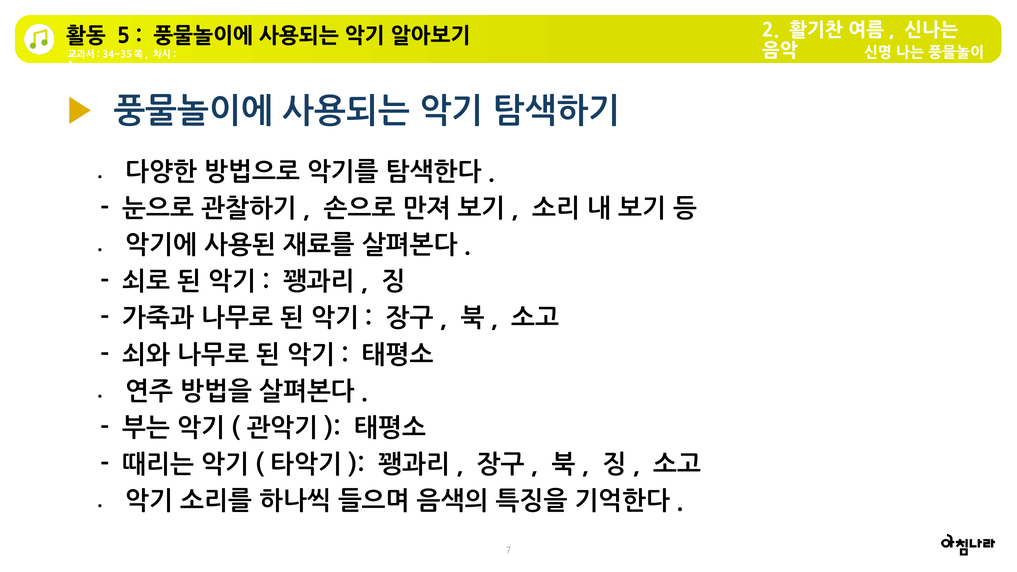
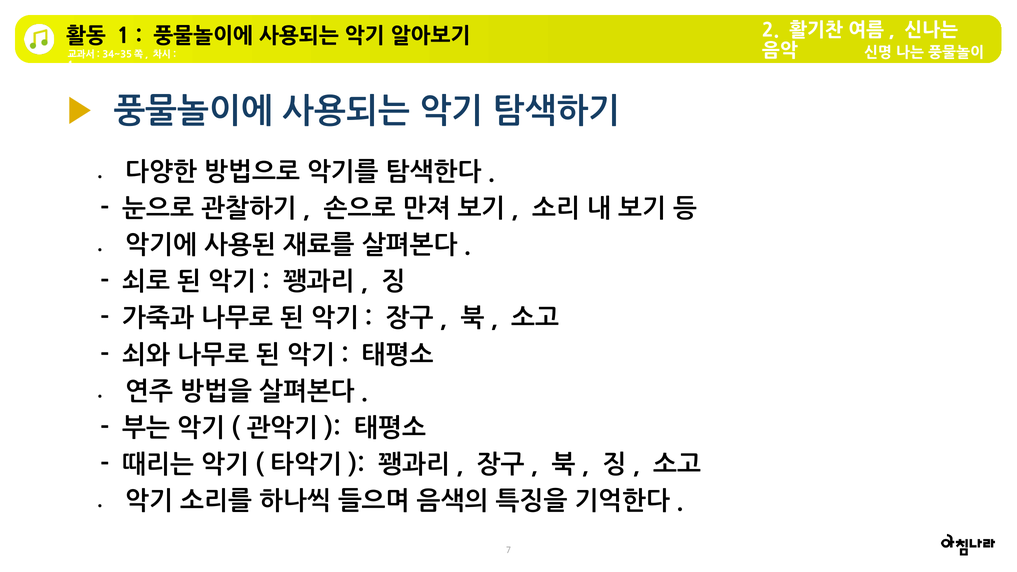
5 at (123, 36): 5 -> 1
